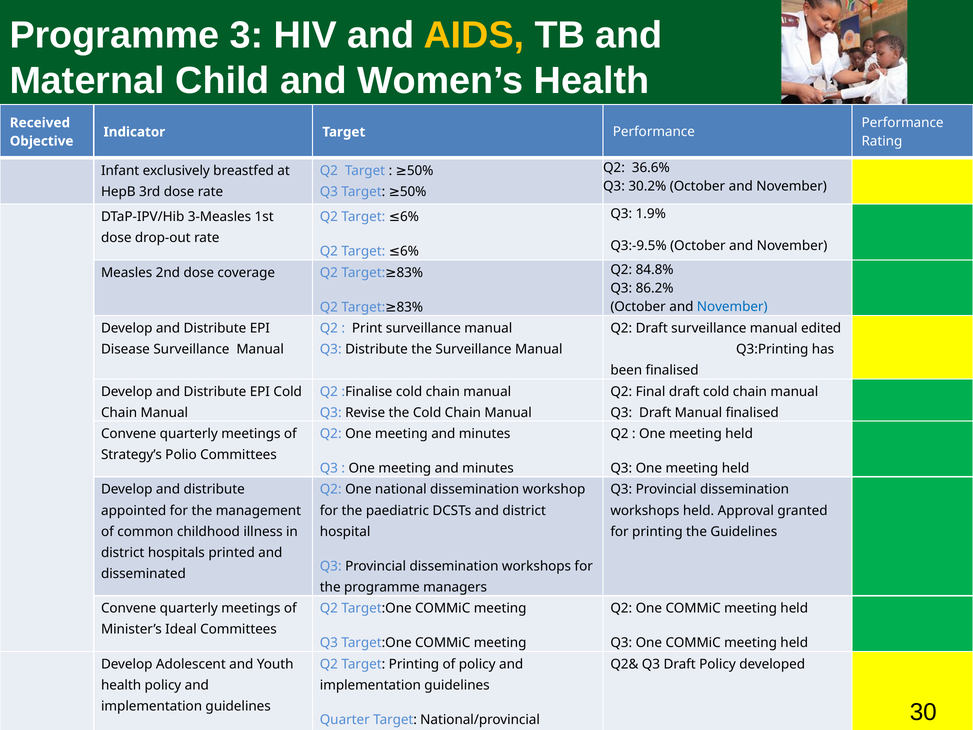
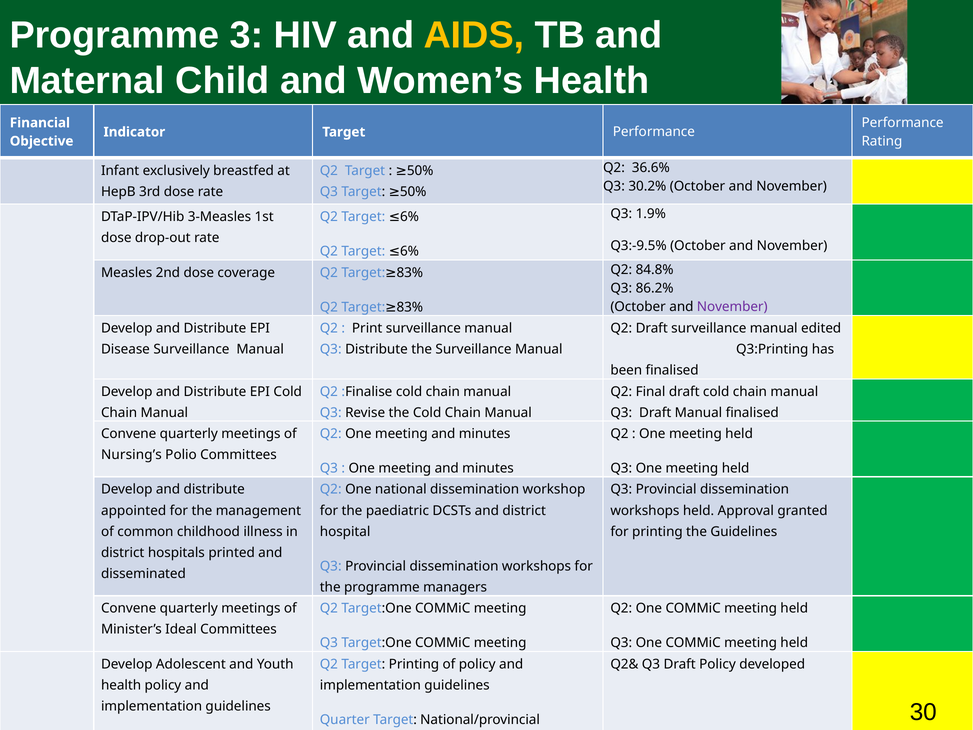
Received: Received -> Financial
November at (732, 306) colour: blue -> purple
Strategy’s: Strategy’s -> Nursing’s
